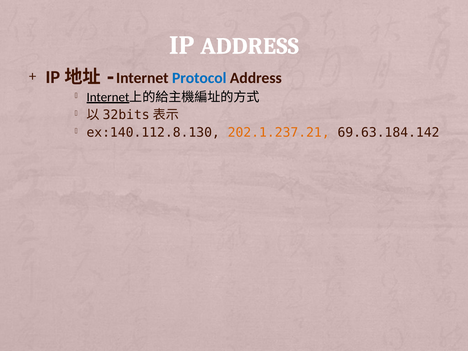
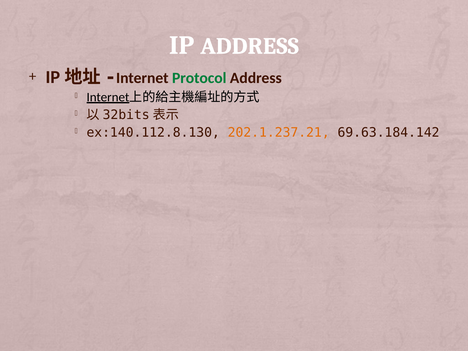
Protocol colour: blue -> green
